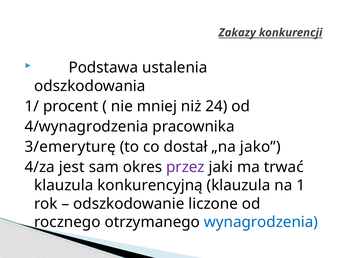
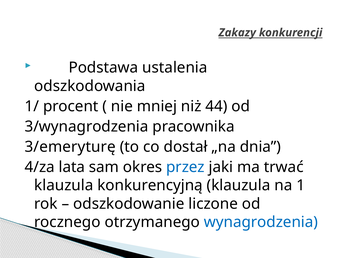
24: 24 -> 44
4/wynagrodzenia: 4/wynagrodzenia -> 3/wynagrodzenia
jako: jako -> dnia
jest: jest -> lata
przez colour: purple -> blue
